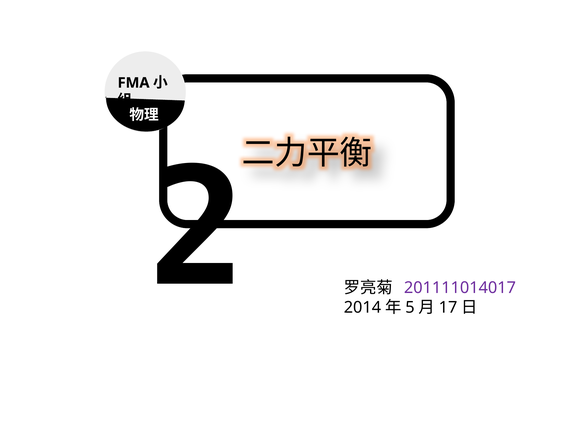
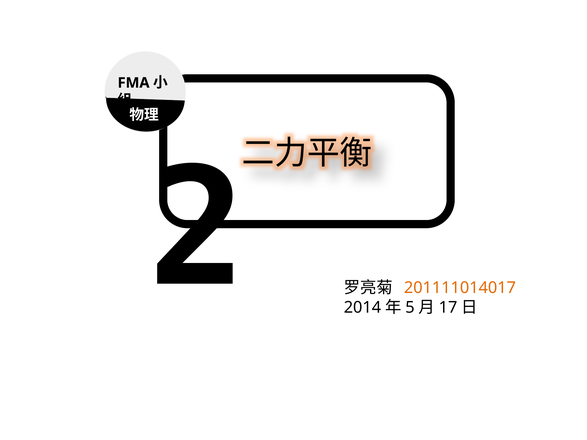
201111014017 colour: purple -> orange
